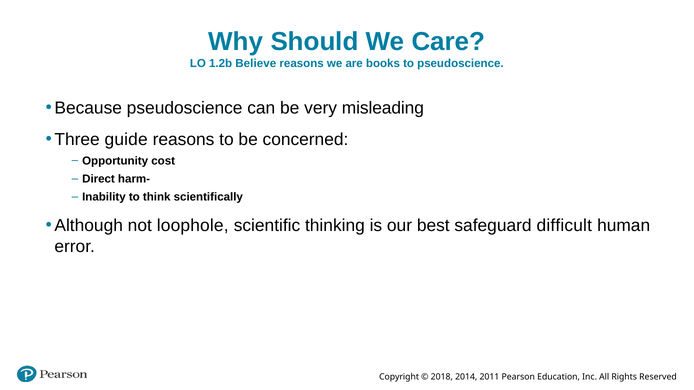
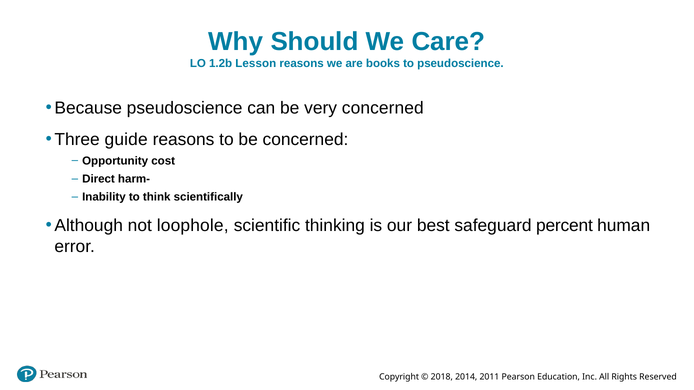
Believe: Believe -> Lesson
very misleading: misleading -> concerned
difficult: difficult -> percent
